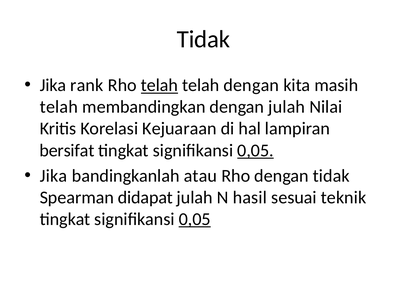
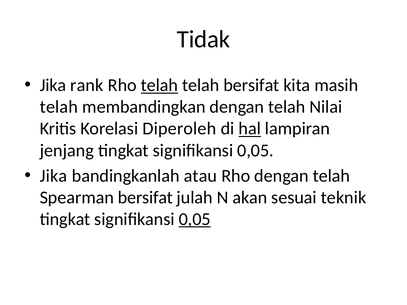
telah dengan: dengan -> bersifat
membandingkan dengan julah: julah -> telah
Kejuaraan: Kejuaraan -> Diperoleh
hal underline: none -> present
bersifat: bersifat -> jenjang
0,05 at (256, 151) underline: present -> none
Rho dengan tidak: tidak -> telah
Spearman didapat: didapat -> bersifat
hasil: hasil -> akan
